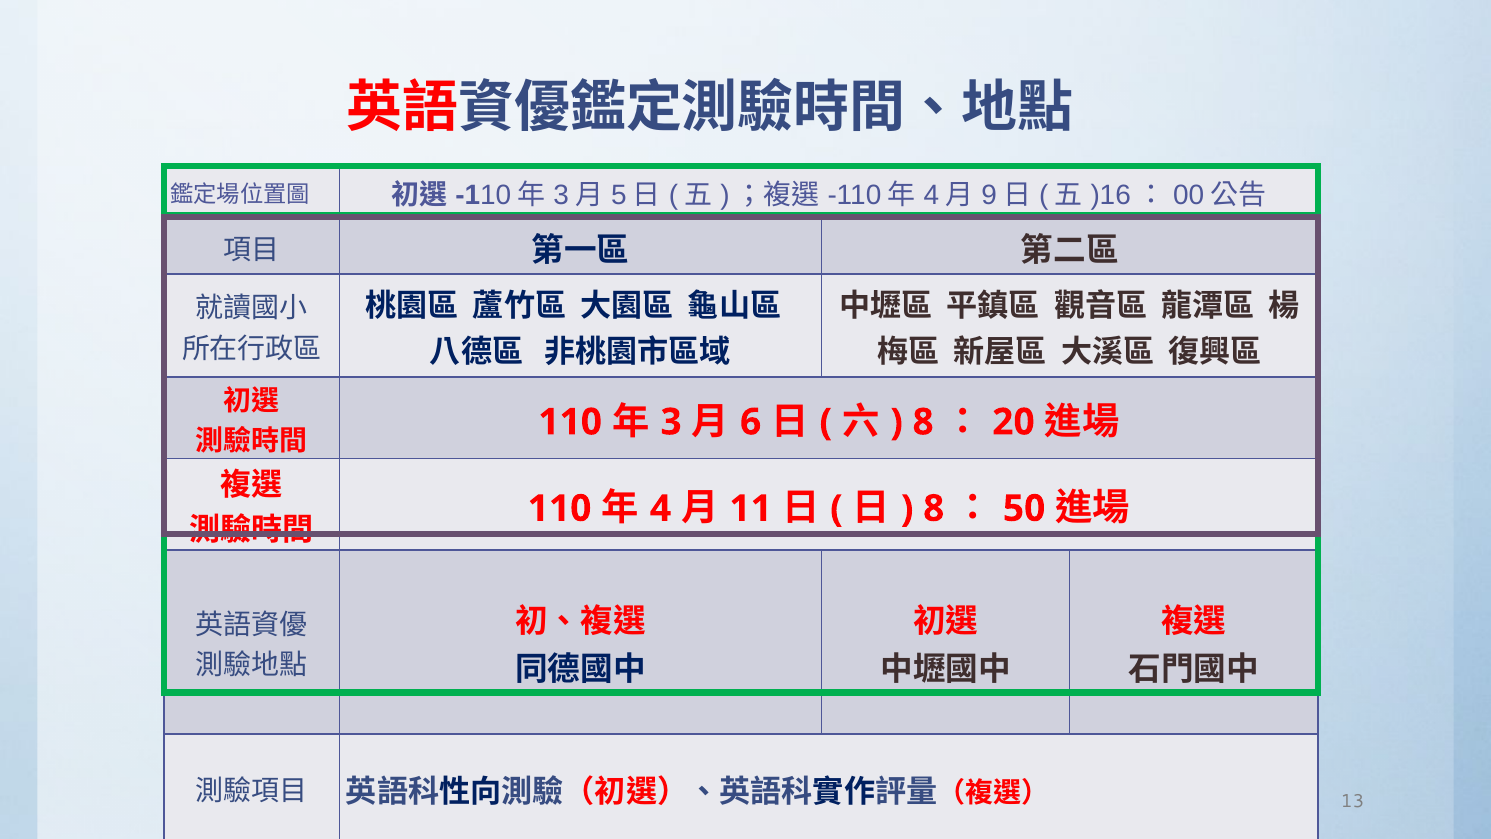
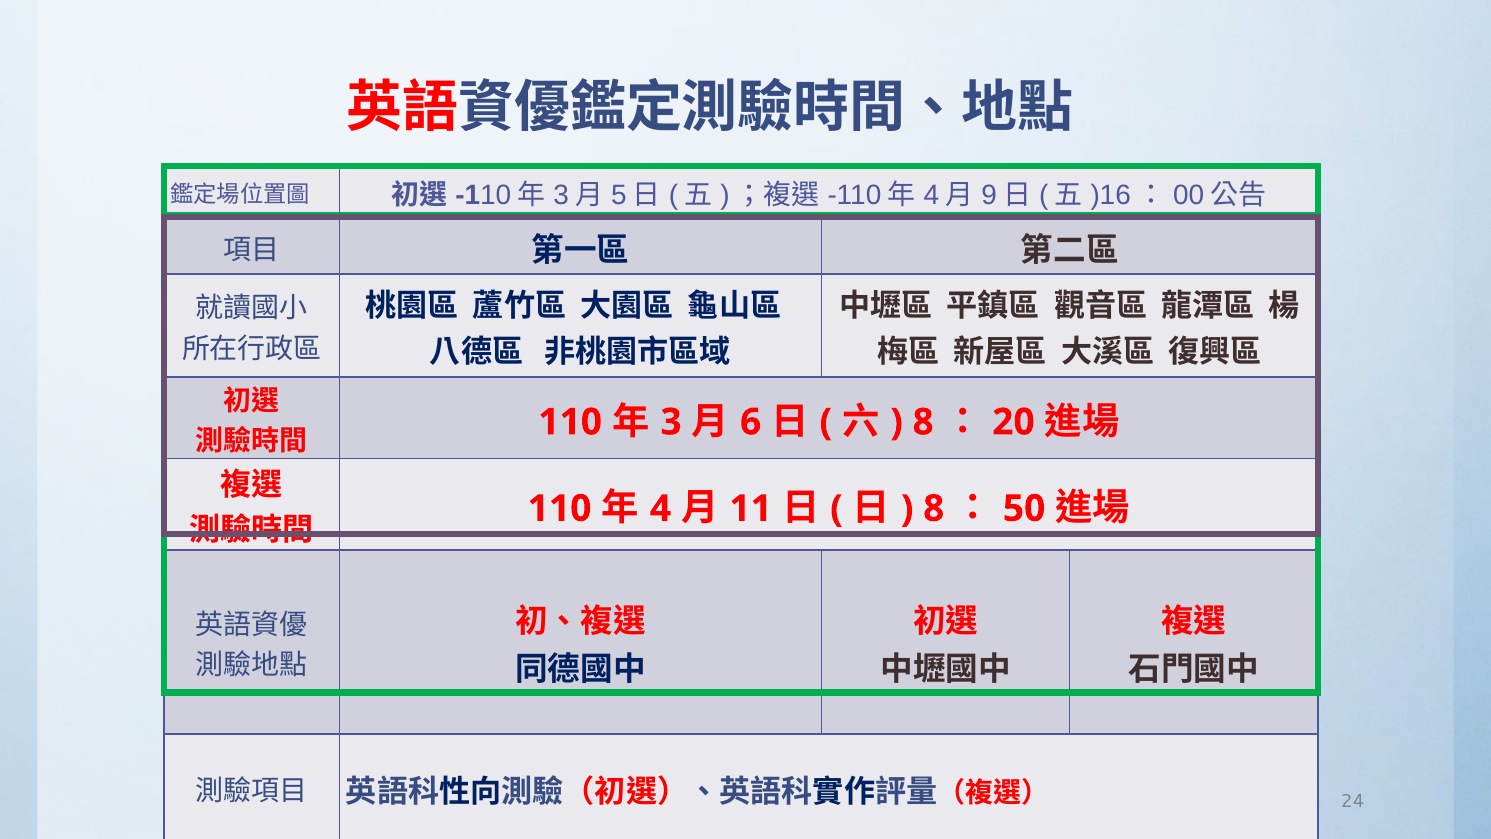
13: 13 -> 24
